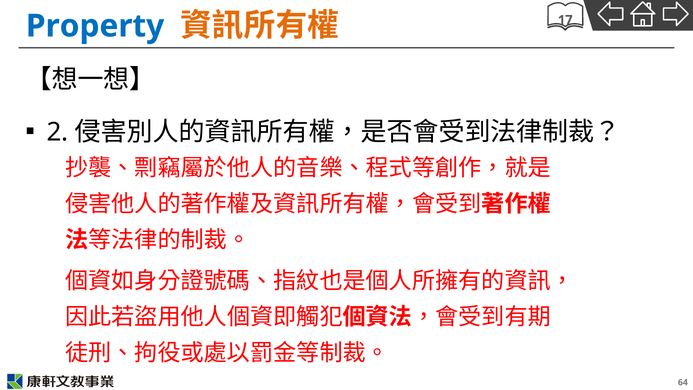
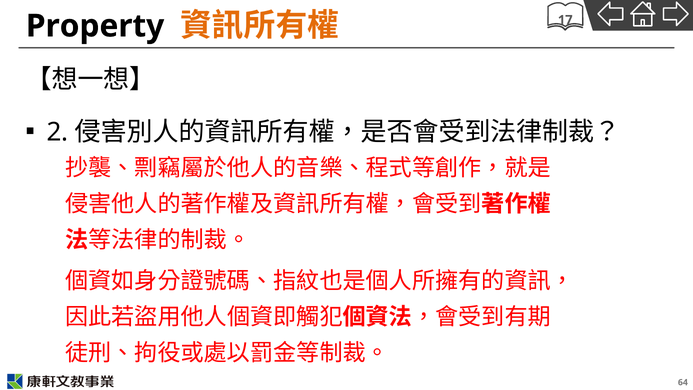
Property colour: blue -> black
